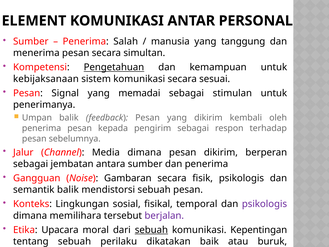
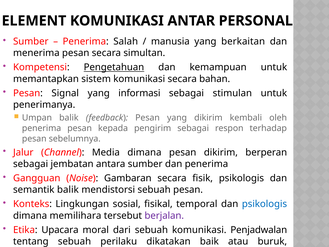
tanggung: tanggung -> berkaitan
kebijaksanaan: kebijaksanaan -> memantapkan
sesuai: sesuai -> bahan
memadai: memadai -> informasi
psikologis at (264, 204) colour: purple -> blue
sebuah at (151, 230) underline: present -> none
Kepentingan: Kepentingan -> Penjadwalan
